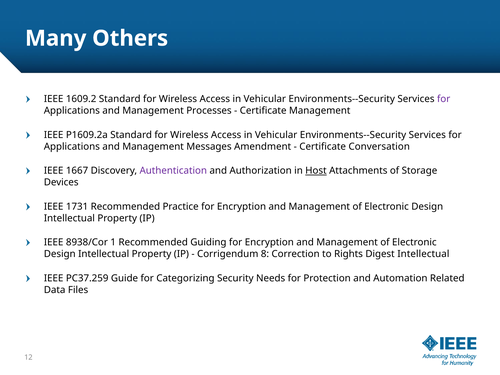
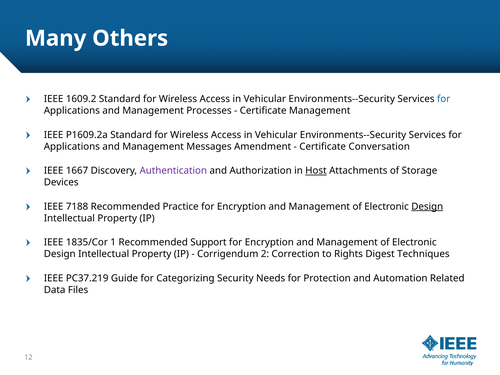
for at (444, 99) colour: purple -> blue
1731: 1731 -> 7188
Design at (427, 207) underline: none -> present
8938/Cor: 8938/Cor -> 1835/Cor
Guiding: Guiding -> Support
8: 8 -> 2
Digest Intellectual: Intellectual -> Techniques
PC37.259: PC37.259 -> PC37.219
